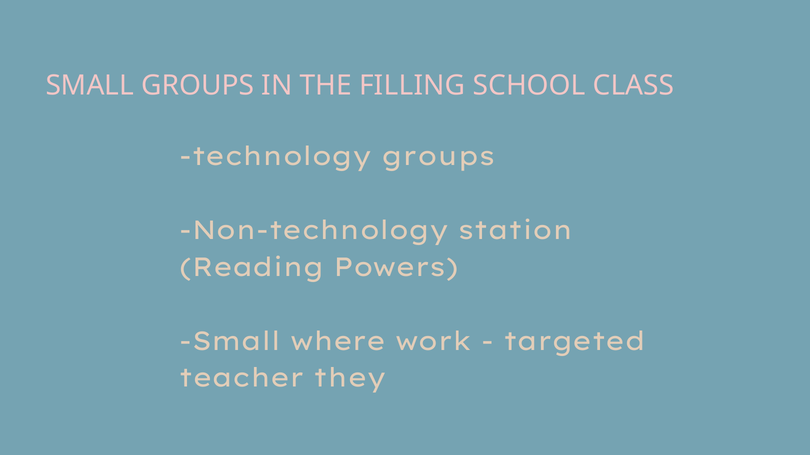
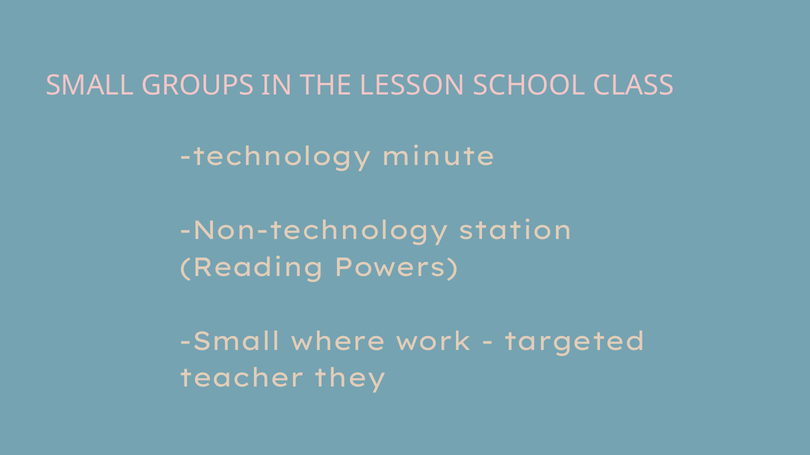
FILLING: FILLING -> LESSON
technology groups: groups -> minute
